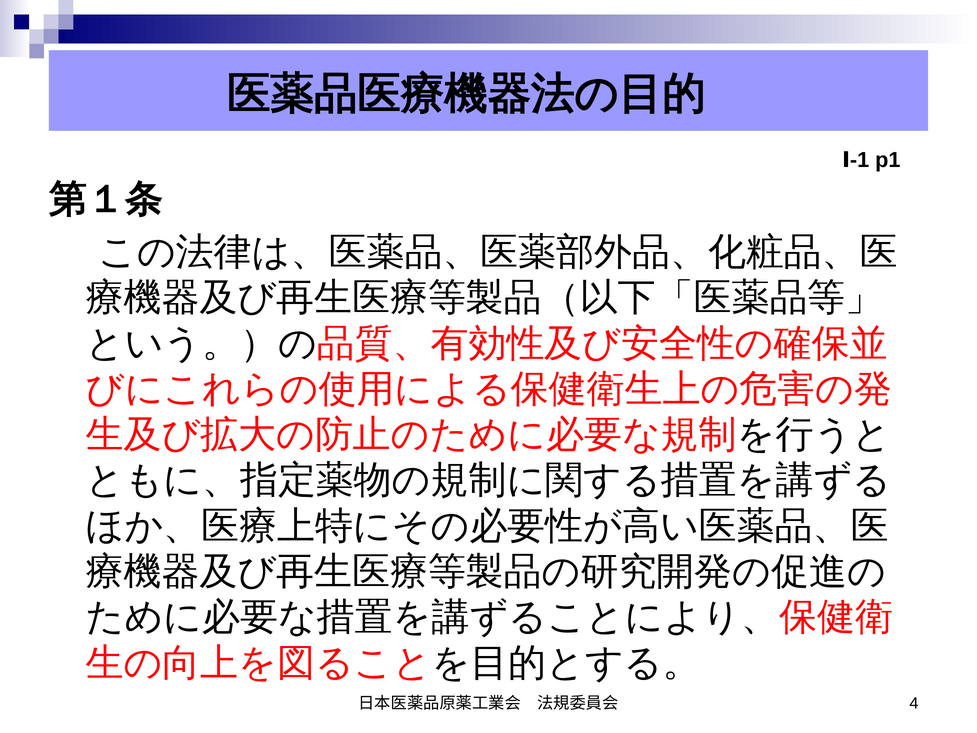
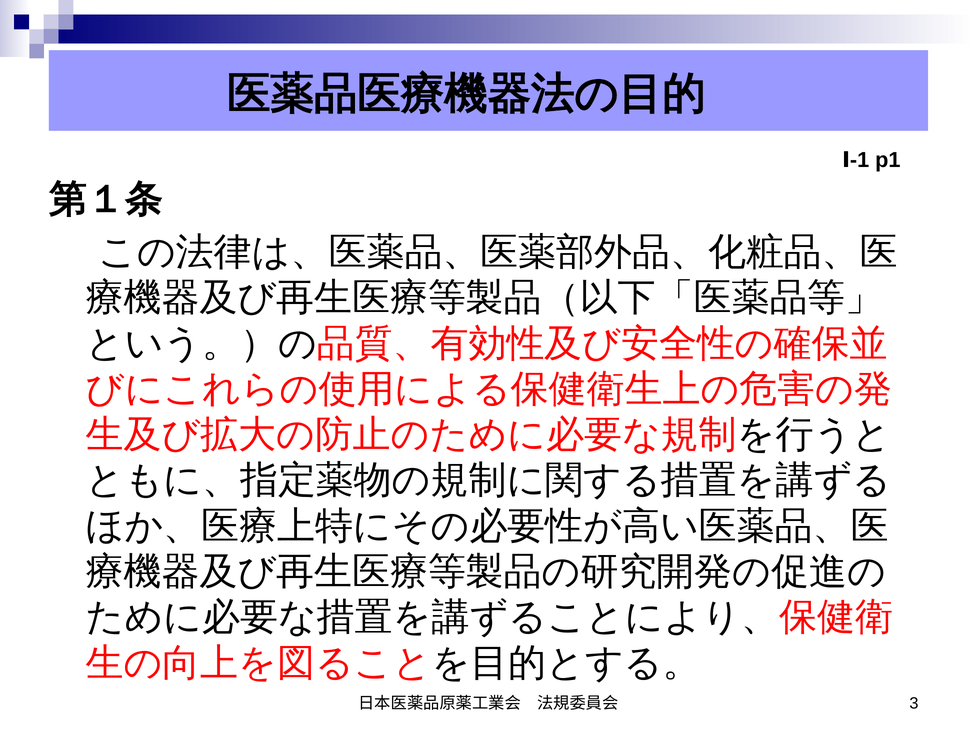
4: 4 -> 3
